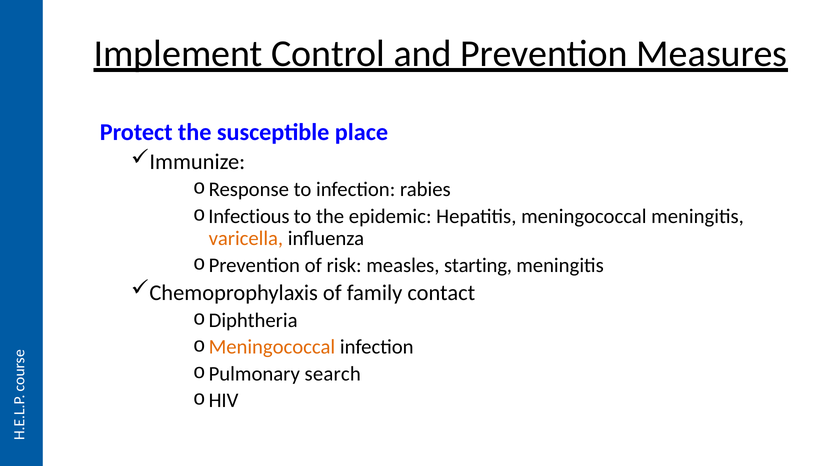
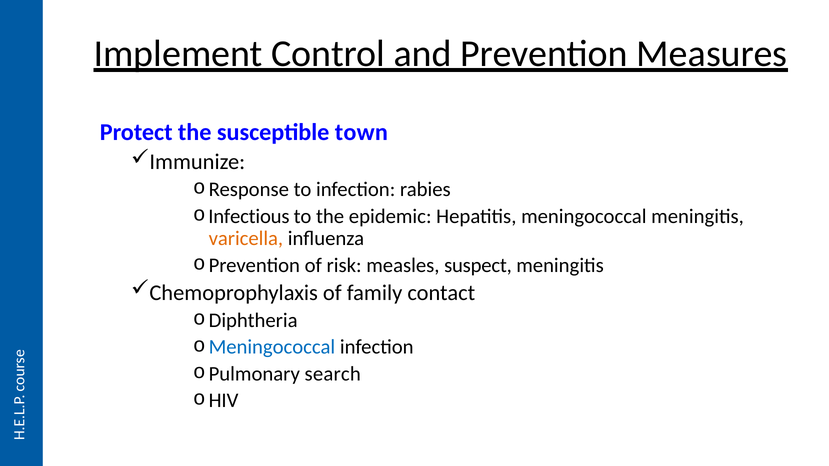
place: place -> town
starting: starting -> suspect
Meningococcal at (272, 347) colour: orange -> blue
